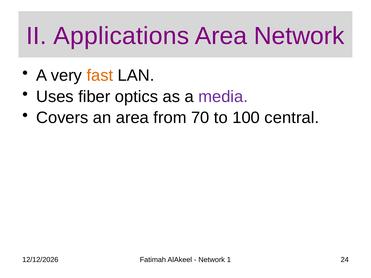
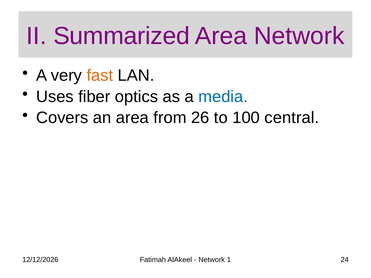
Applications: Applications -> Summarized
media colour: purple -> blue
70: 70 -> 26
